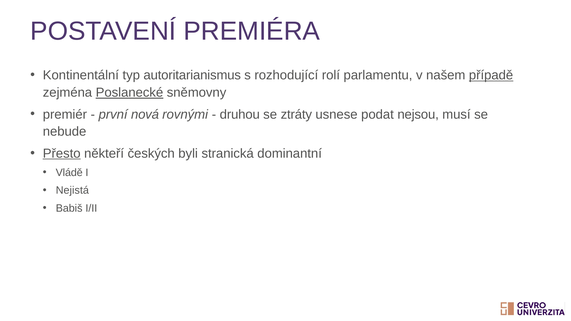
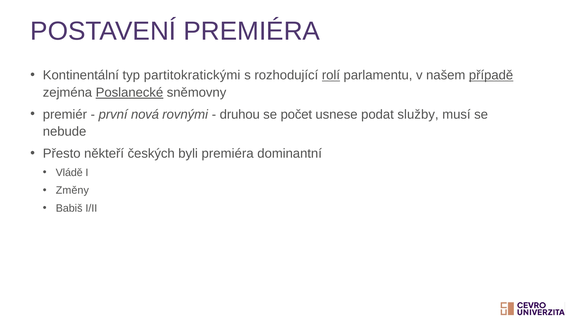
autoritarianismus: autoritarianismus -> partitokratickými
rolí underline: none -> present
ztráty: ztráty -> počet
nejsou: nejsou -> služby
Přesto underline: present -> none
byli stranická: stranická -> premiéra
Nejistá: Nejistá -> Změny
